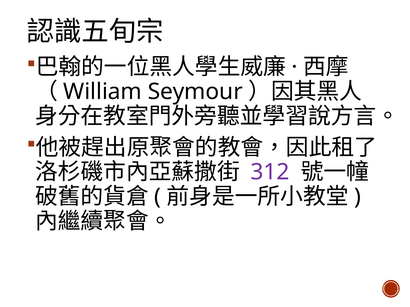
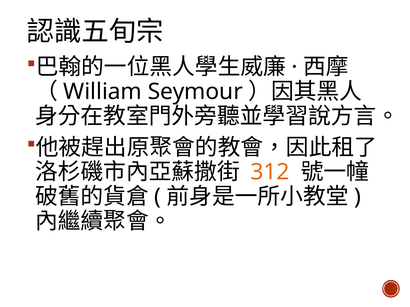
312 colour: purple -> orange
